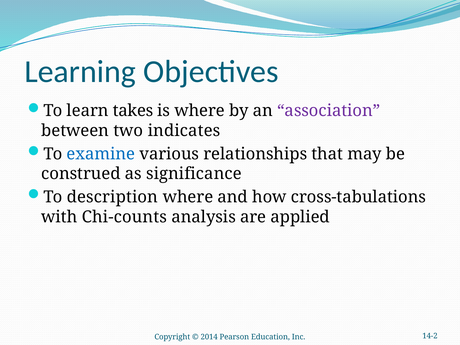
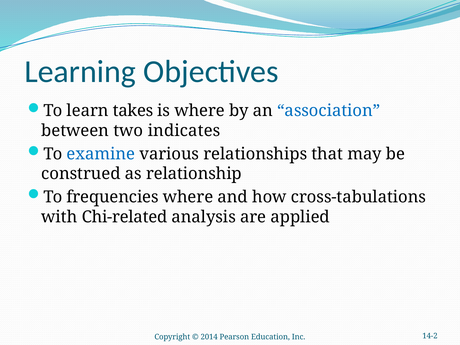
association colour: purple -> blue
significance: significance -> relationship
description: description -> frequencies
Chi-counts: Chi-counts -> Chi-related
